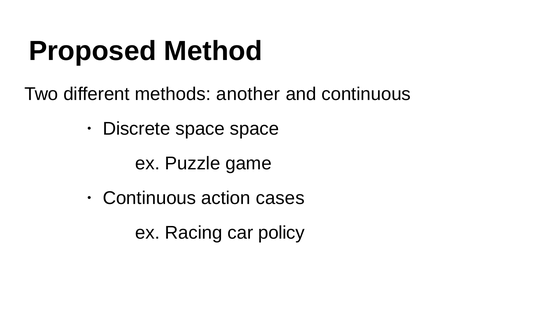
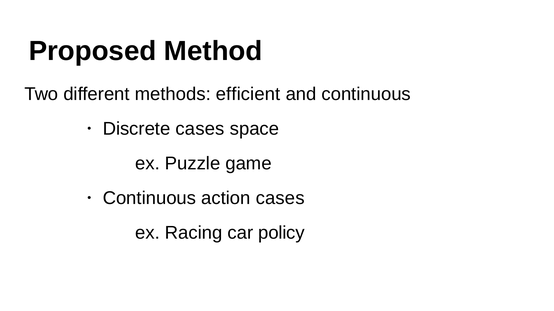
another: another -> efficient
Discrete space: space -> cases
